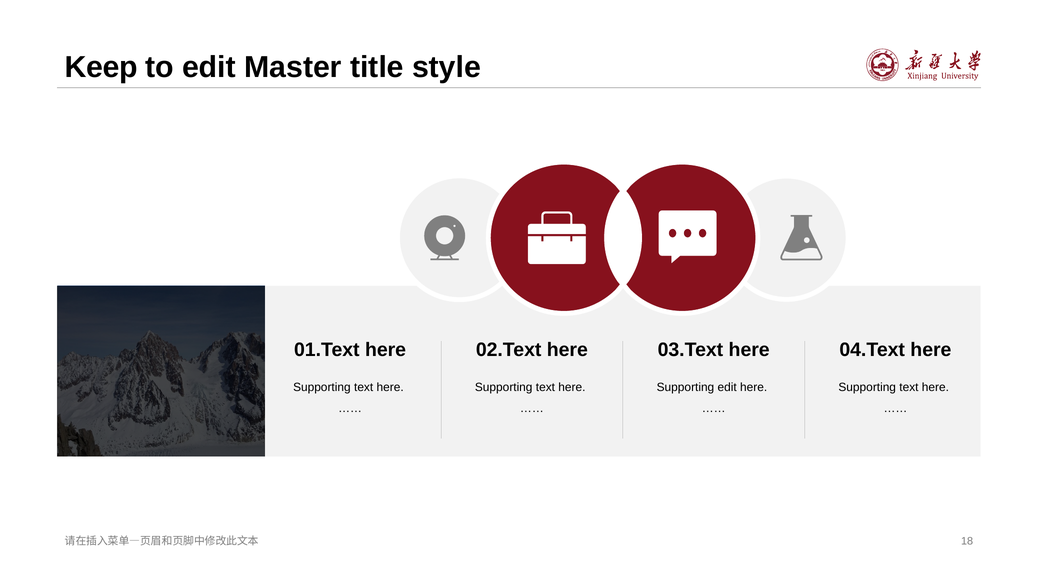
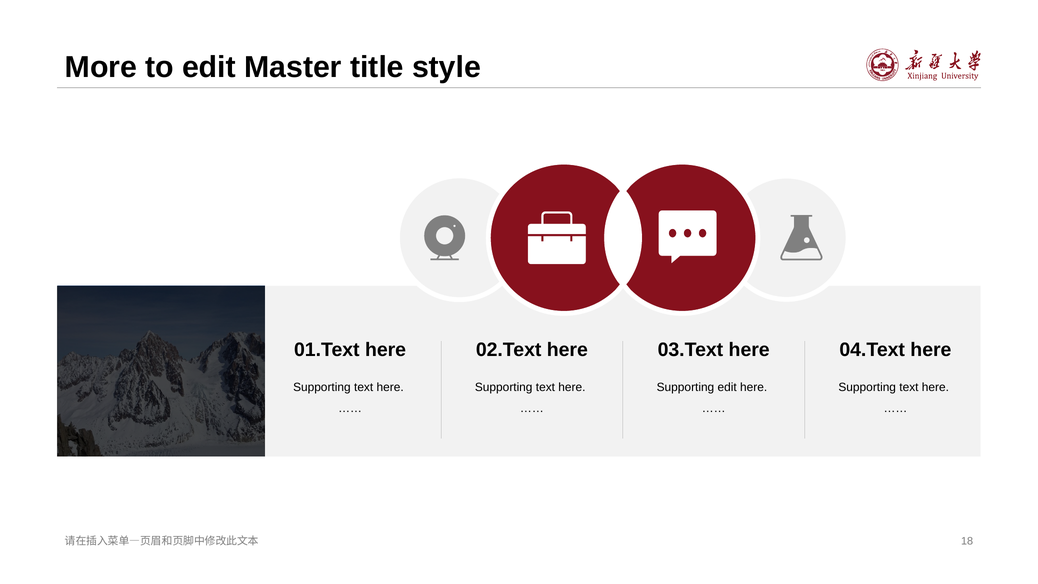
Keep: Keep -> More
